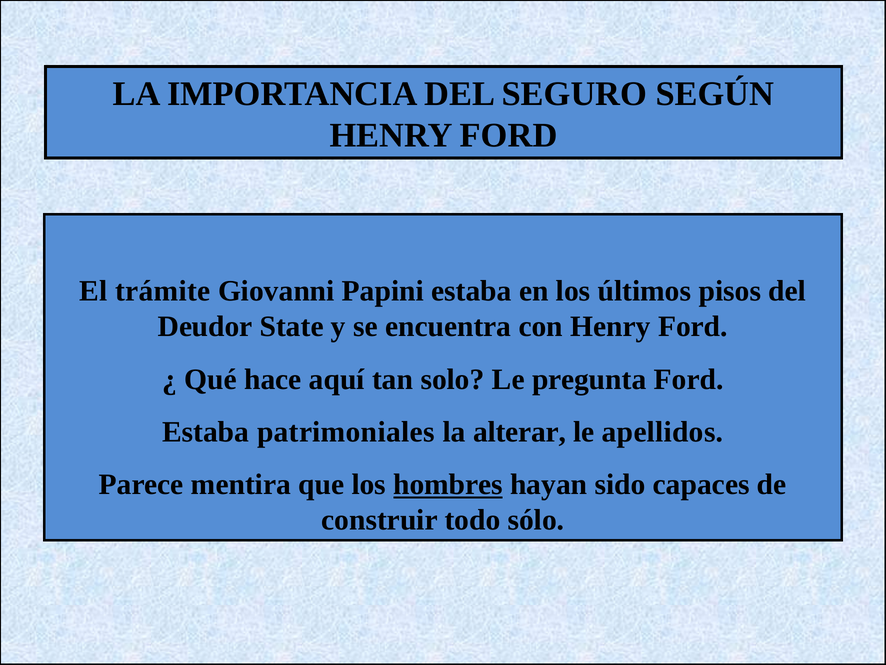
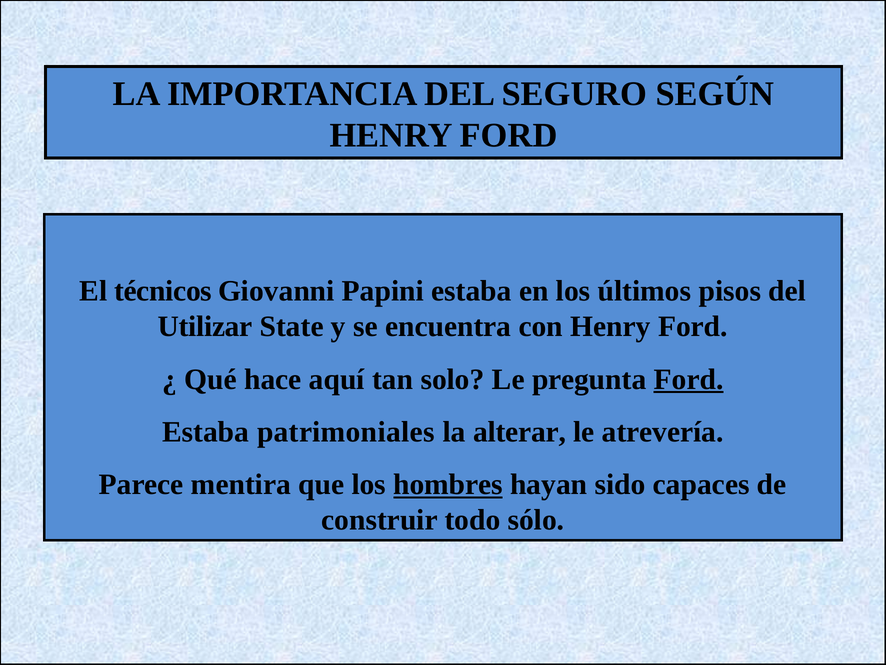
trámite: trámite -> técnicos
Deudor: Deudor -> Utilizar
Ford at (689, 379) underline: none -> present
apellidos: apellidos -> atrevería
